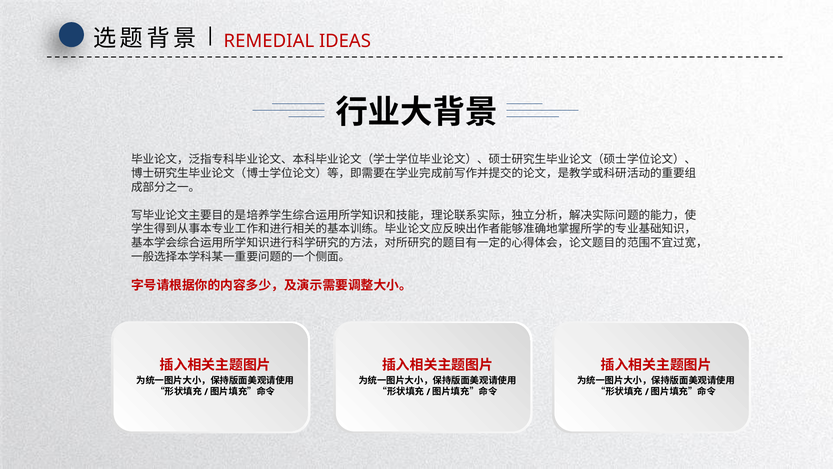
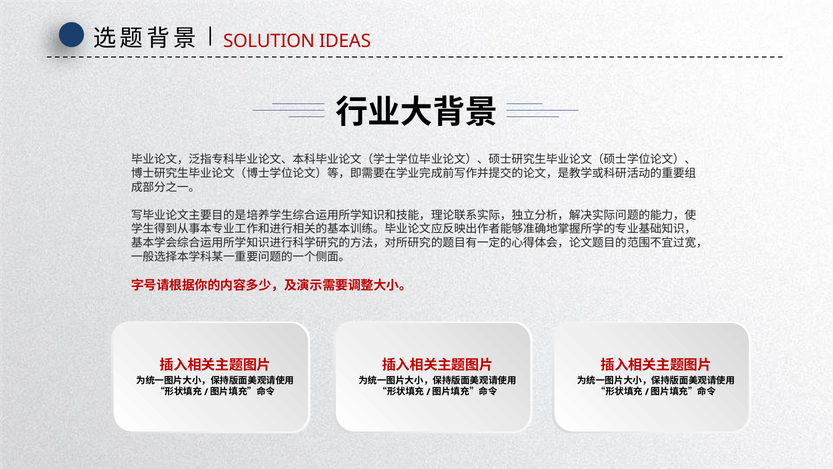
REMEDIAL: REMEDIAL -> SOLUTION
